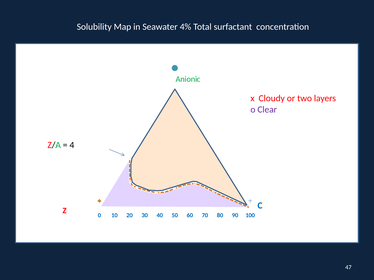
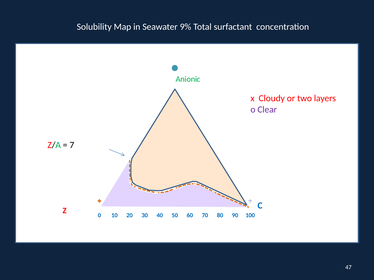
4%: 4% -> 9%
4: 4 -> 7
